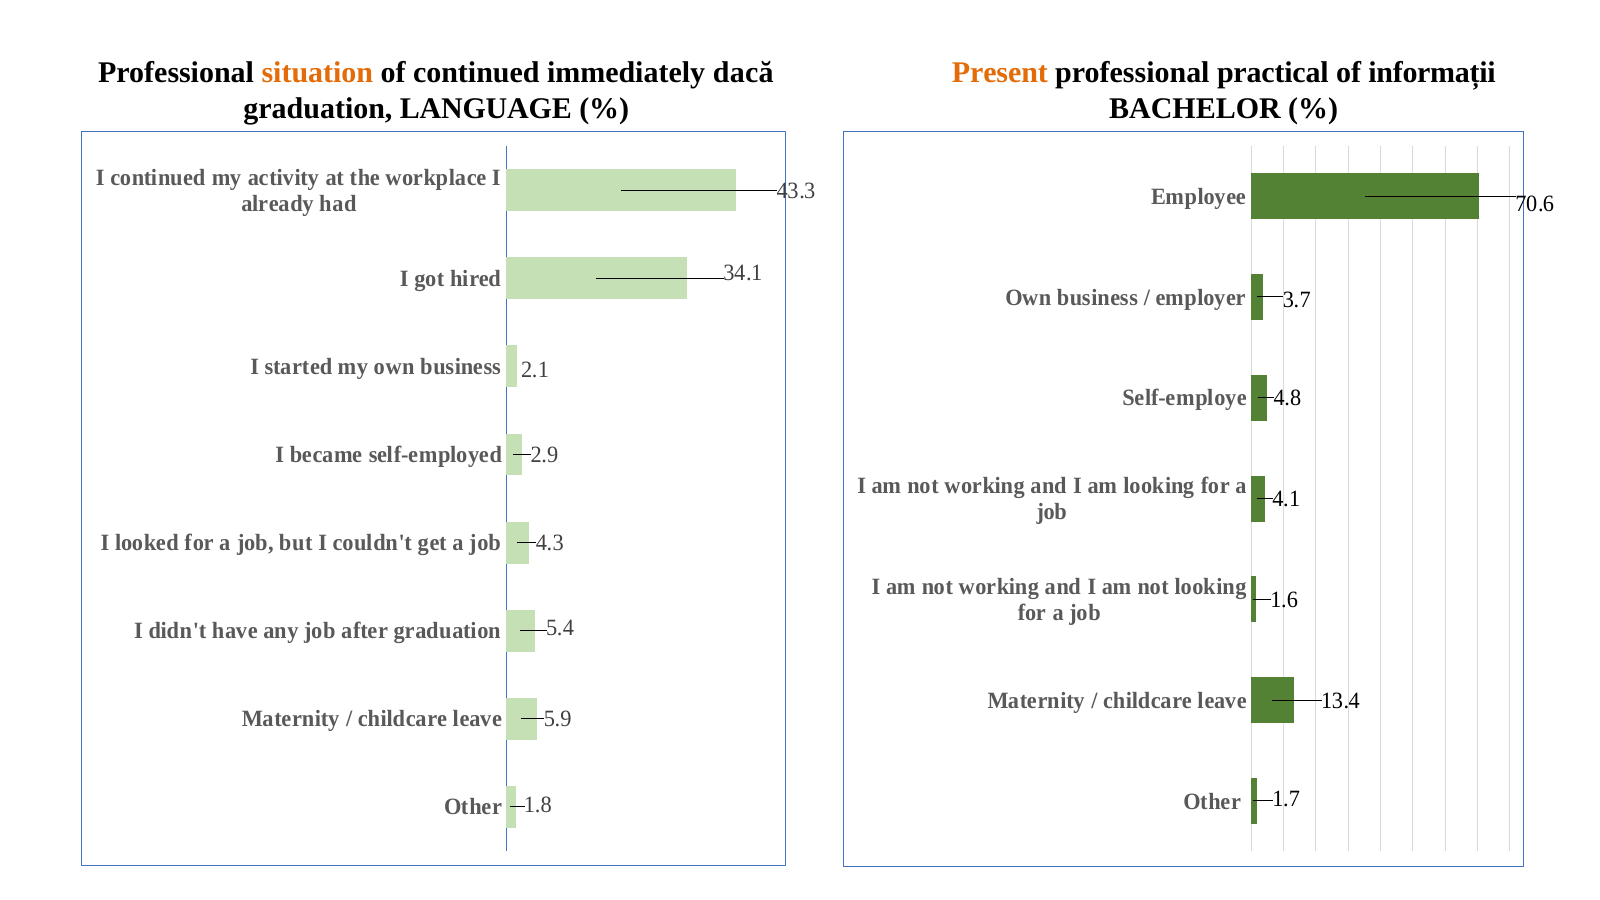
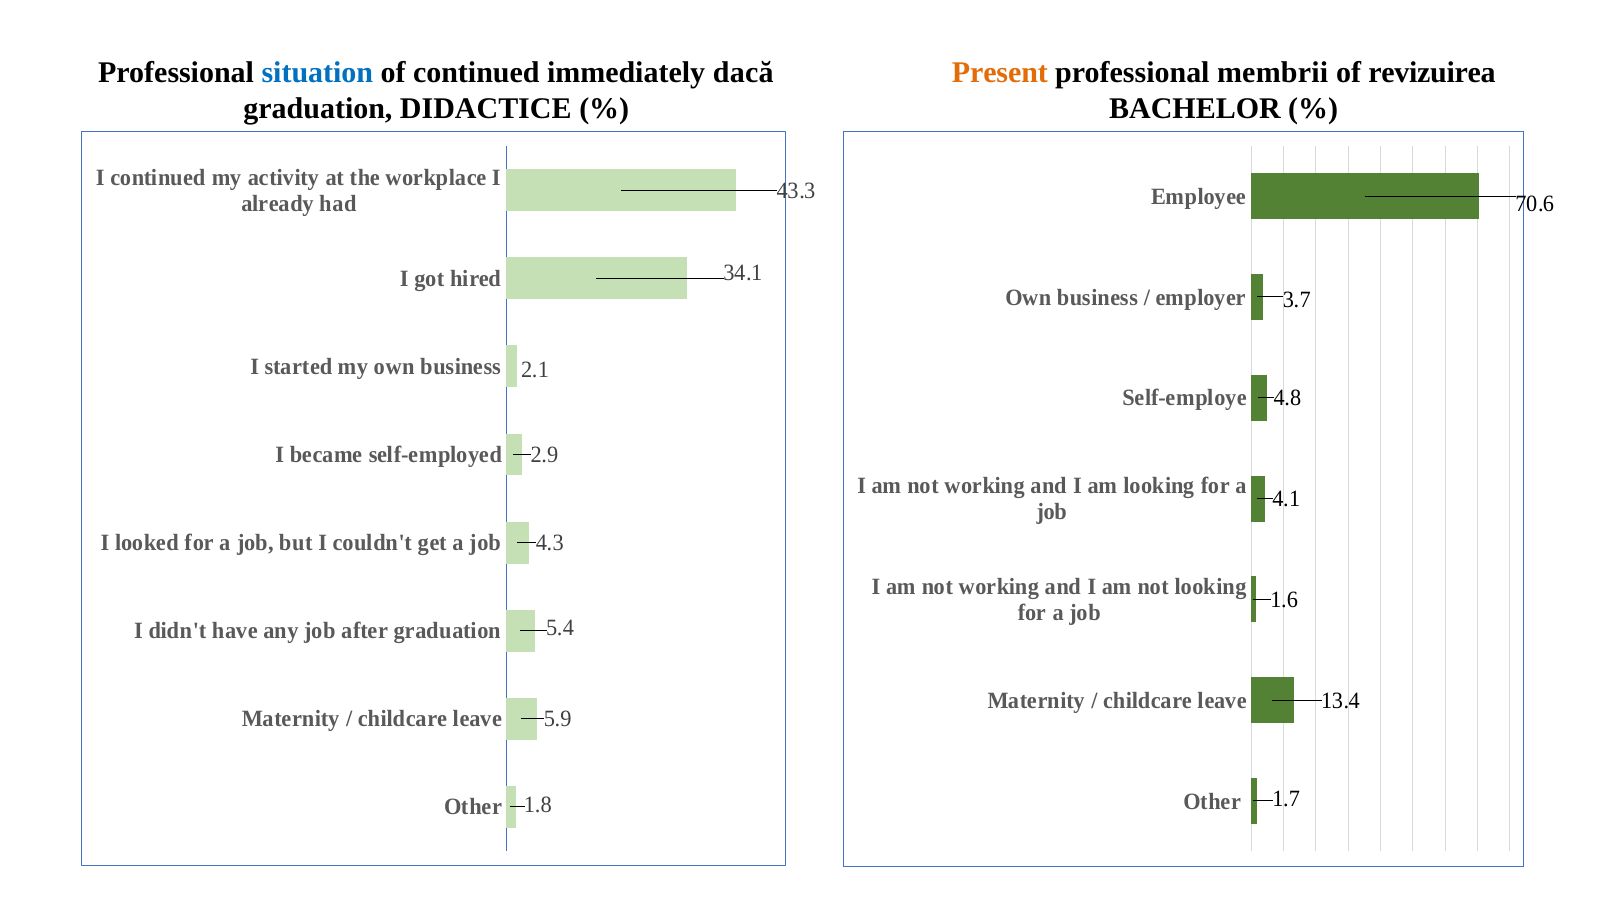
situation colour: orange -> blue
practical: practical -> membrii
informații: informații -> revizuirea
LANGUAGE: LANGUAGE -> DIDACTICE
